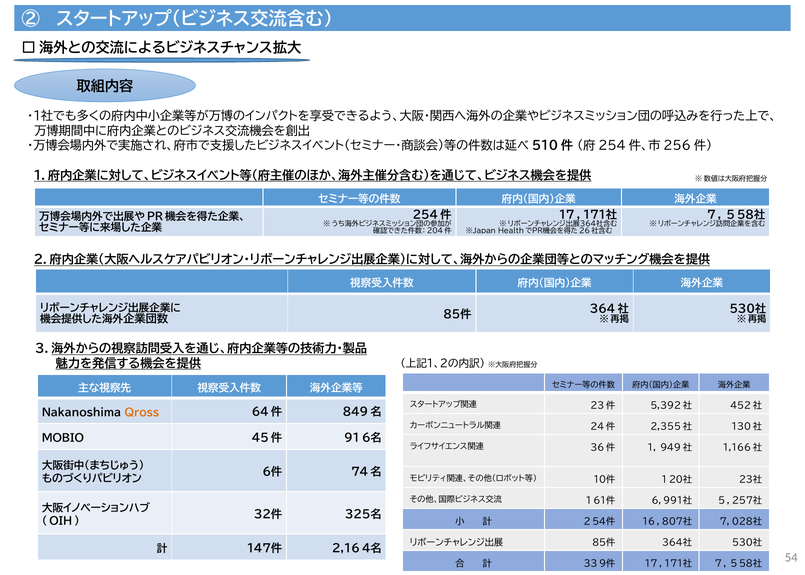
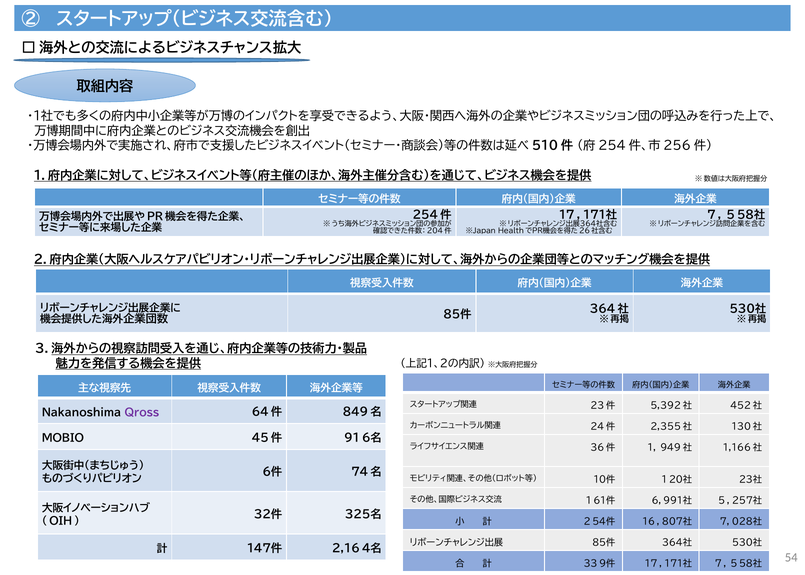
Qross colour: orange -> purple
